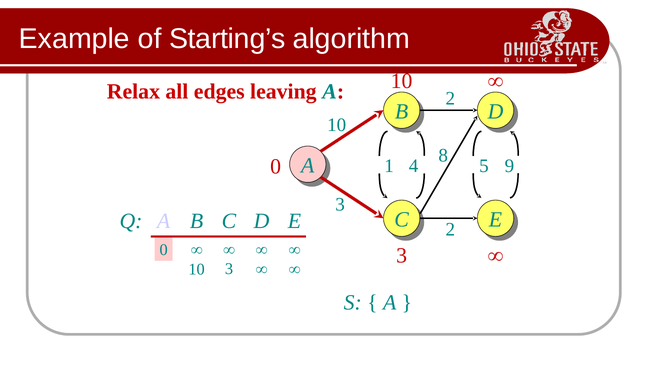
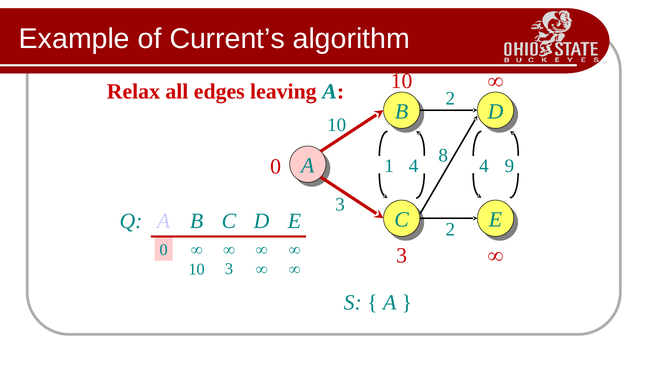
Starting’s: Starting’s -> Current’s
4 5: 5 -> 4
